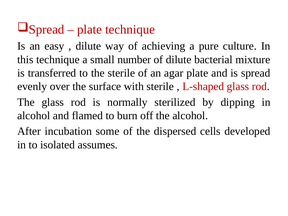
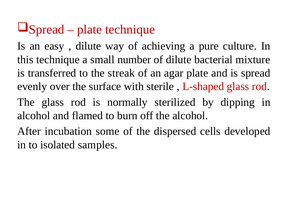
the sterile: sterile -> streak
assumes: assumes -> samples
